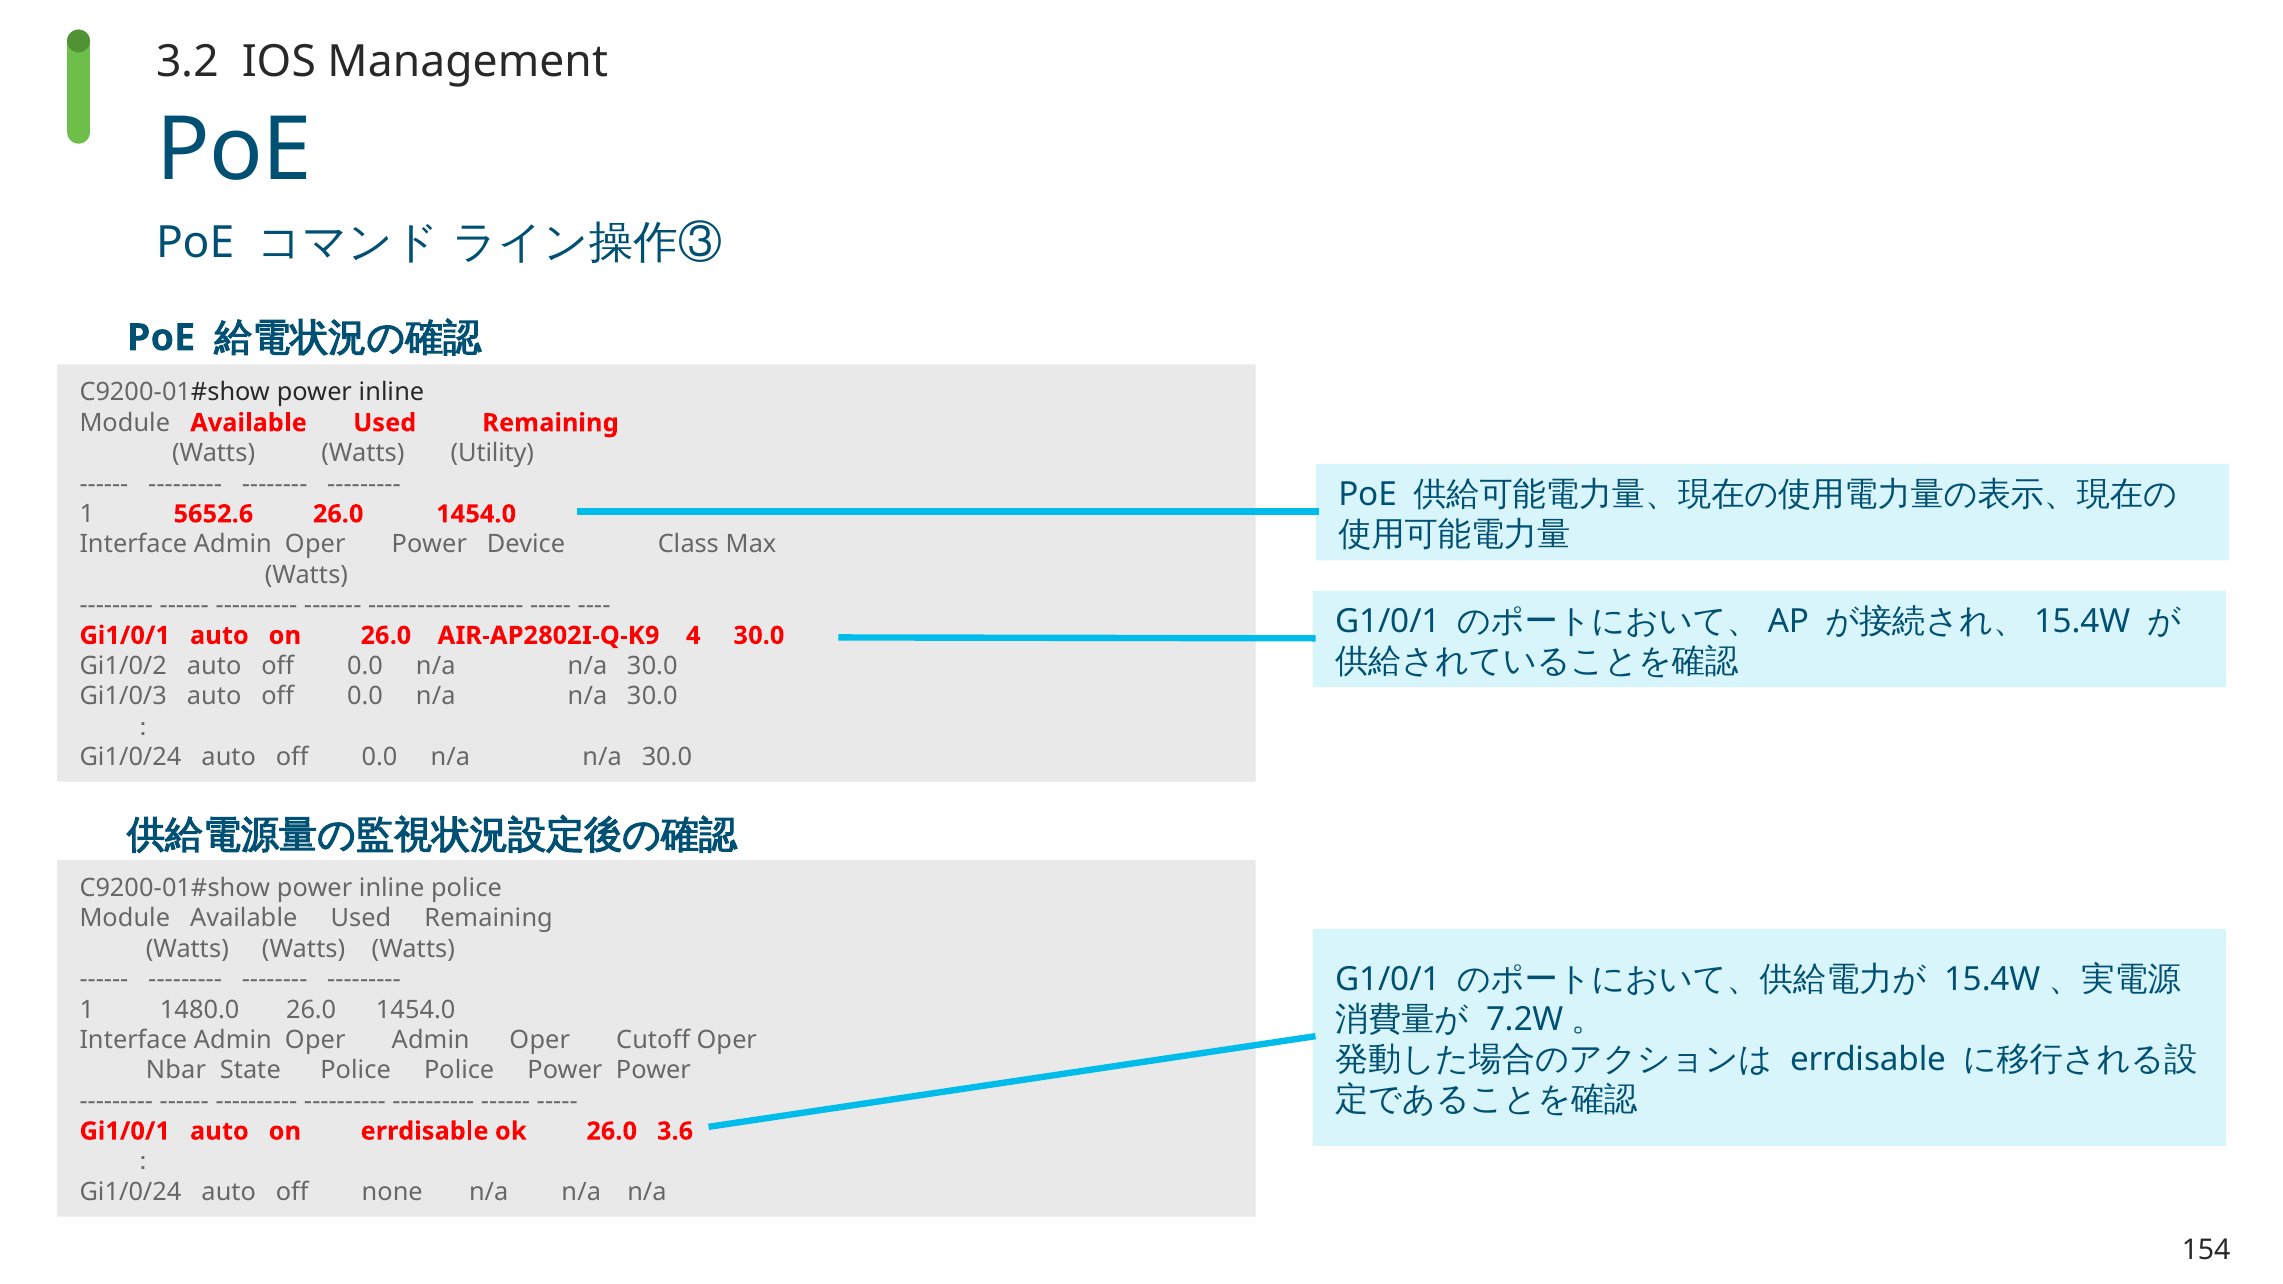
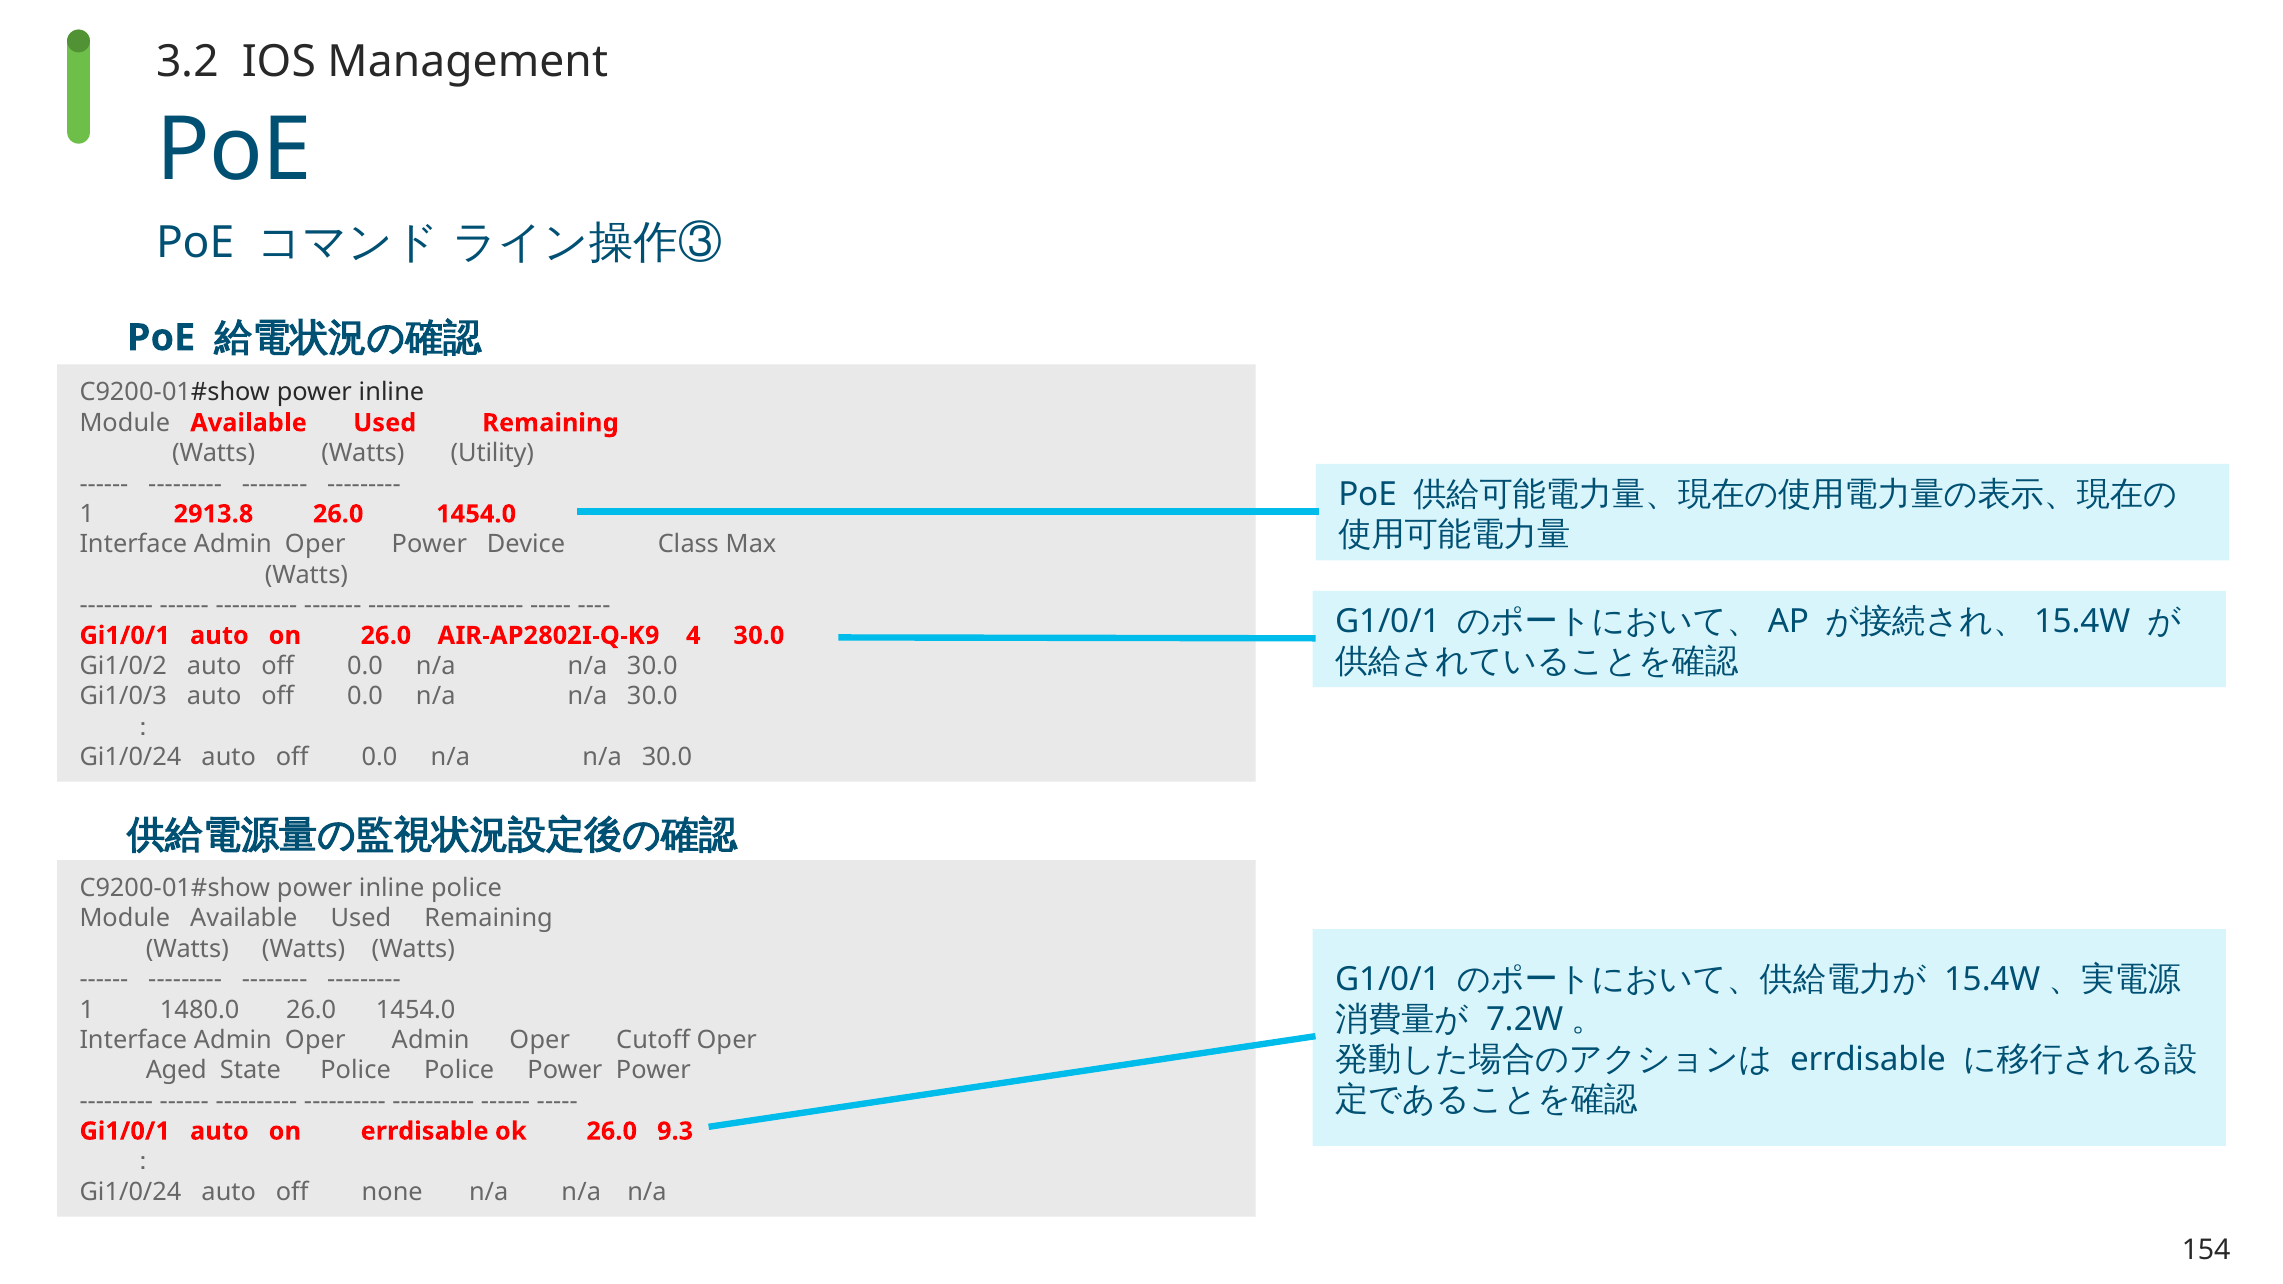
5652.6: 5652.6 -> 2913.8
Nbar: Nbar -> Aged
3.6: 3.6 -> 9.3
